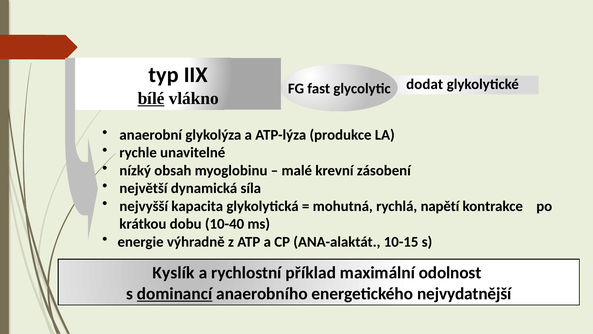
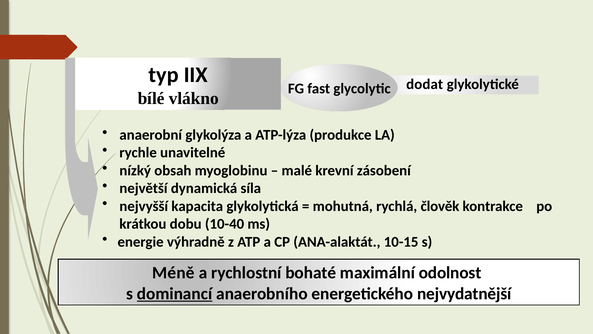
bílé underline: present -> none
napětí: napětí -> člověk
Kyslík: Kyslík -> Méně
příklad: příklad -> bohaté
